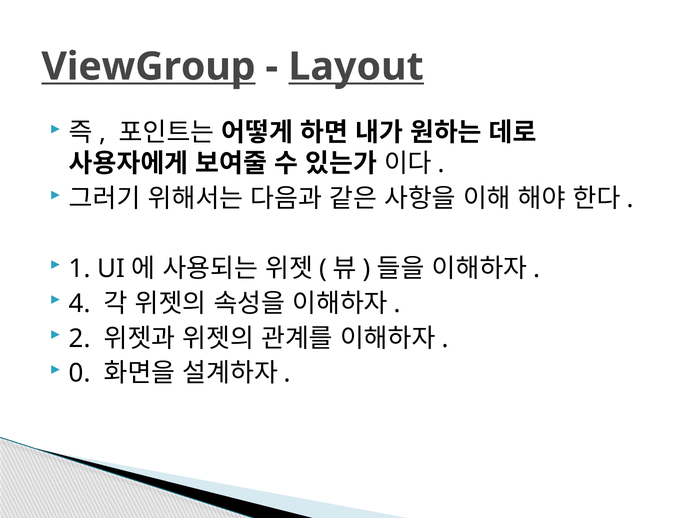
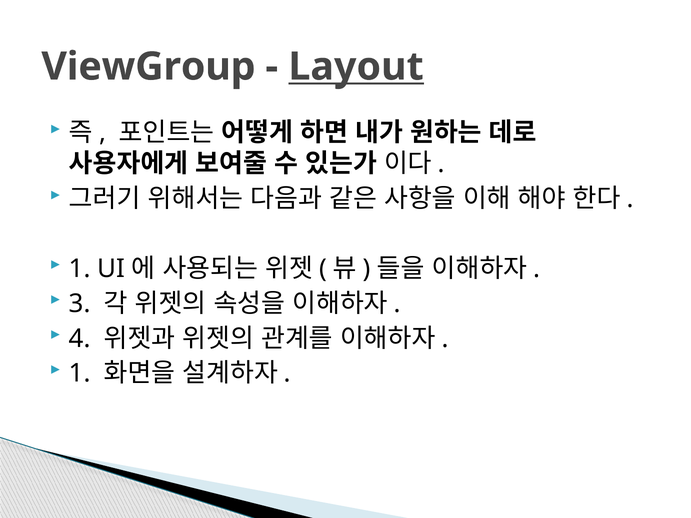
ViewGroup underline: present -> none
4: 4 -> 3
2: 2 -> 4
0 at (80, 374): 0 -> 1
